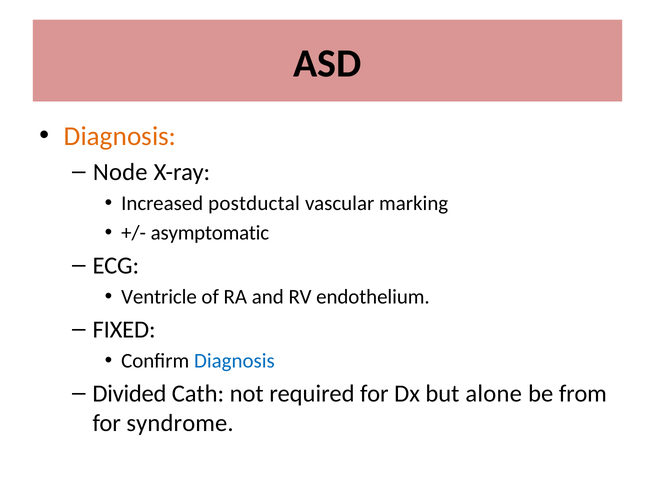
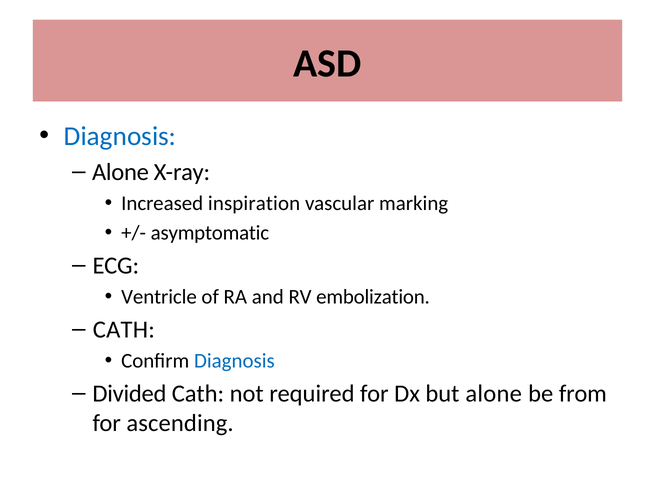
Diagnosis at (120, 136) colour: orange -> blue
Node at (120, 172): Node -> Alone
postductal: postductal -> inspiration
endothelium: endothelium -> embolization
FIXED at (124, 330): FIXED -> CATH
syndrome: syndrome -> ascending
